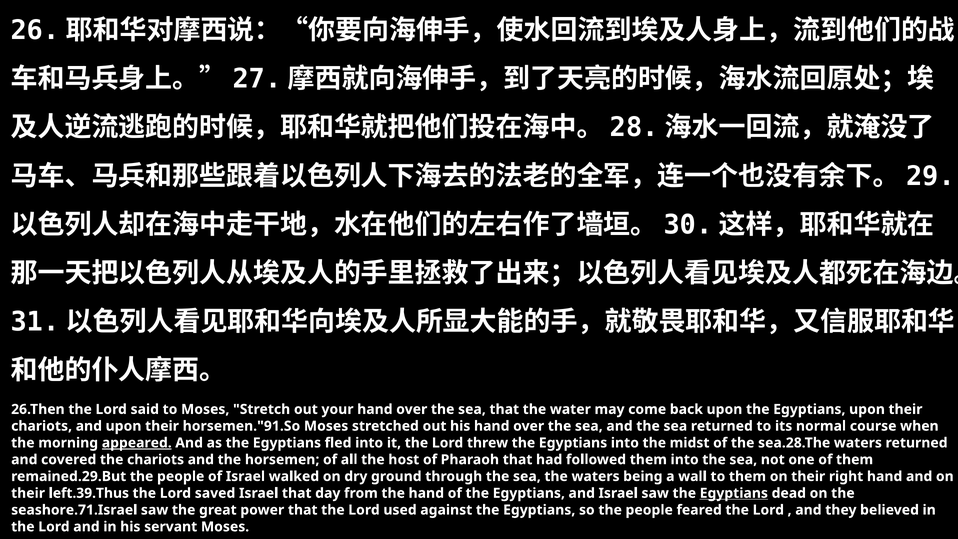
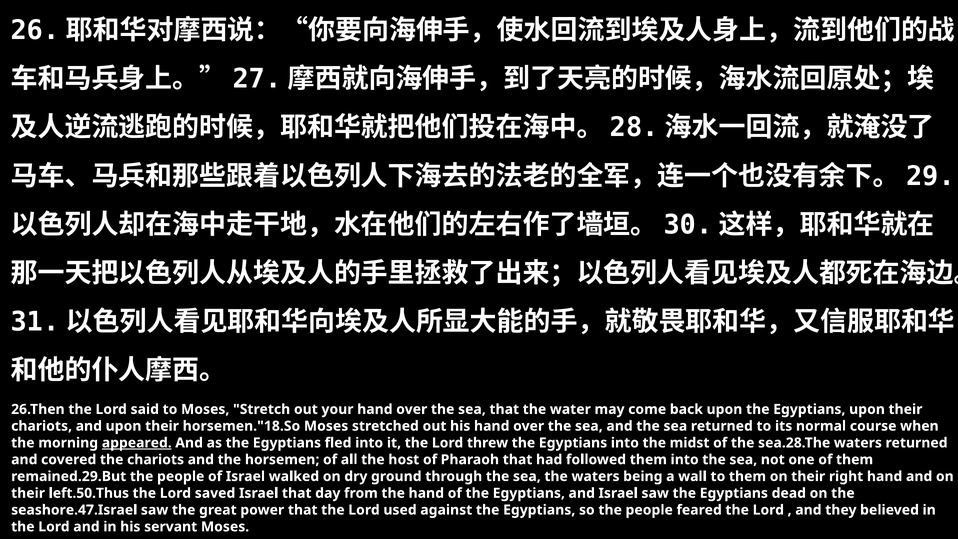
horsemen."91.So: horsemen."91.So -> horsemen."18.So
left.39.Thus: left.39.Thus -> left.50.Thus
Egyptians at (734, 493) underline: present -> none
seashore.71.Israel: seashore.71.Israel -> seashore.47.Israel
